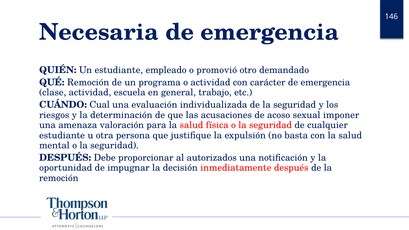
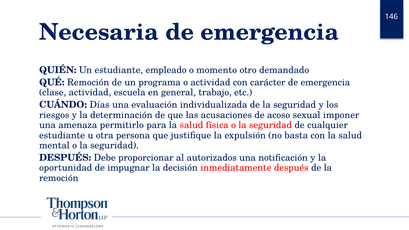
promovió: promovió -> momento
Cual: Cual -> Días
valoración: valoración -> permitirlo
